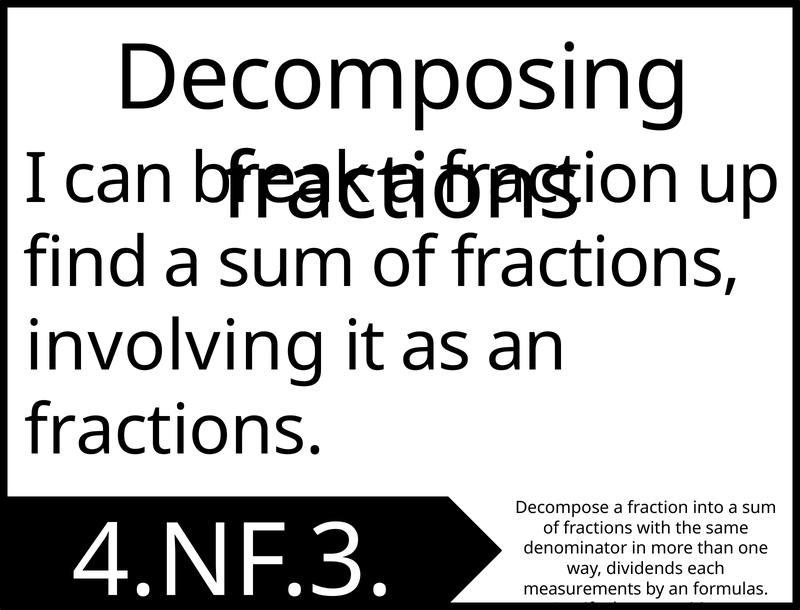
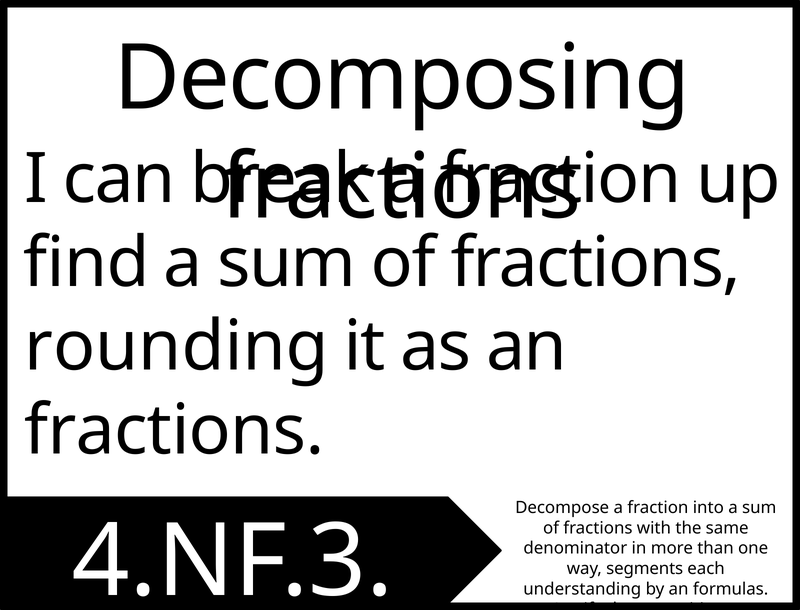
involving: involving -> rounding
dividends: dividends -> segments
measurements: measurements -> understanding
